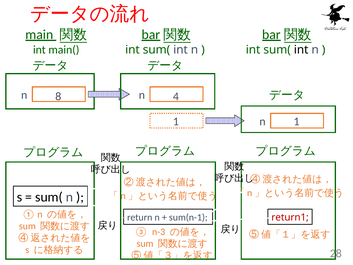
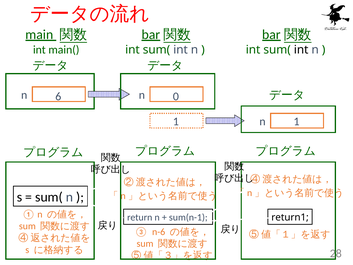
8: 8 -> 6
4: 4 -> 0
return1 colour: red -> black
n-3: n-3 -> n-6
